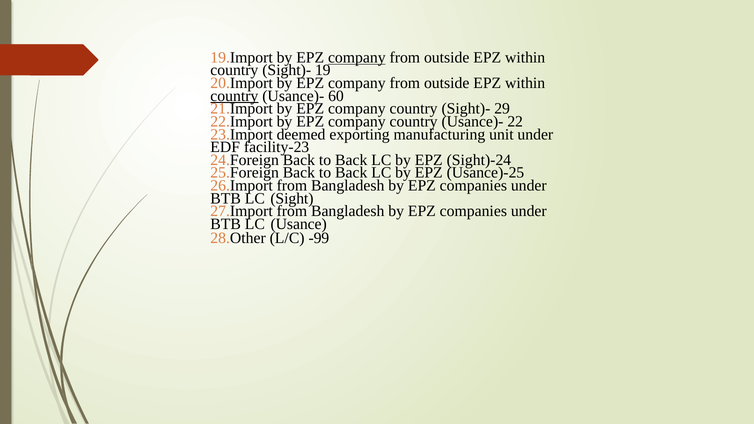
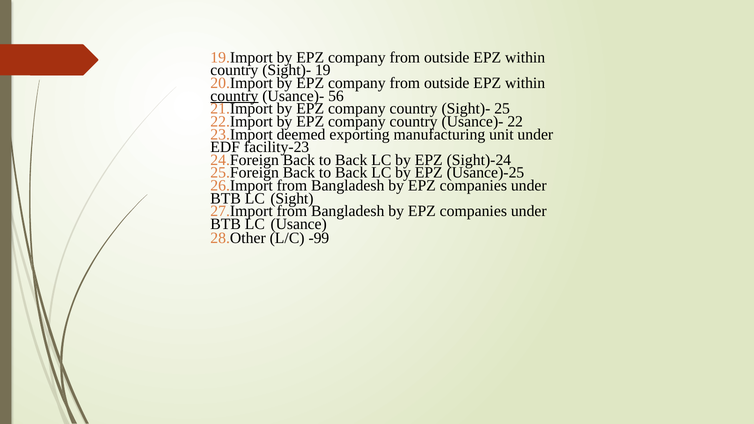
company at (357, 58) underline: present -> none
60: 60 -> 56
29: 29 -> 25
